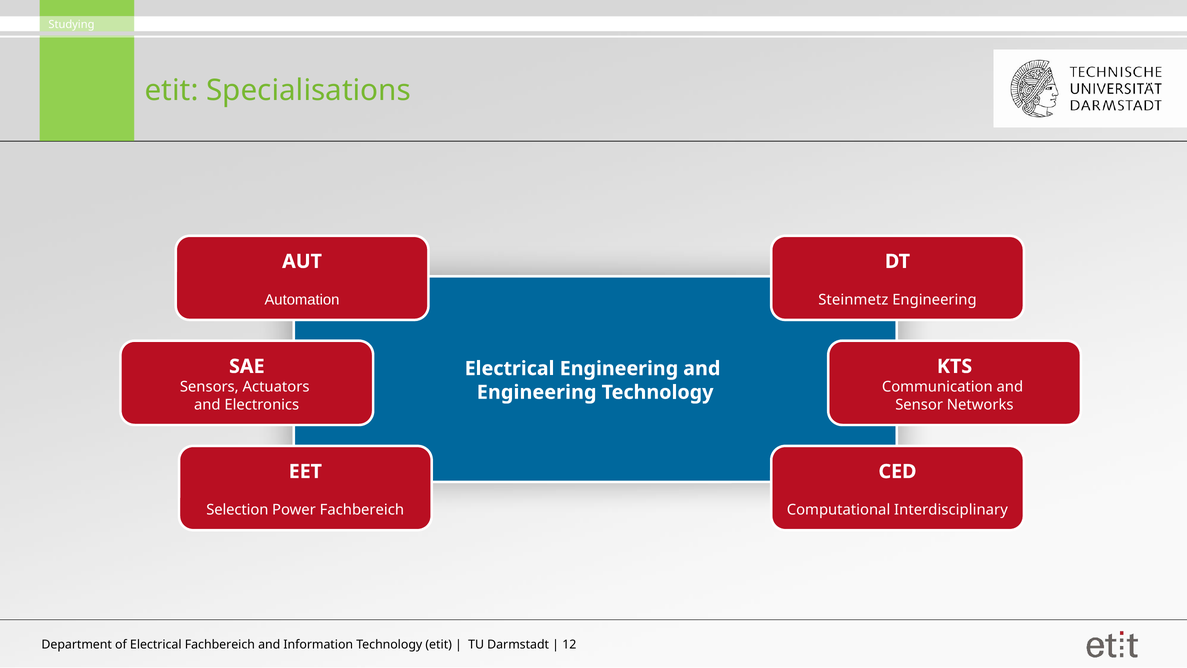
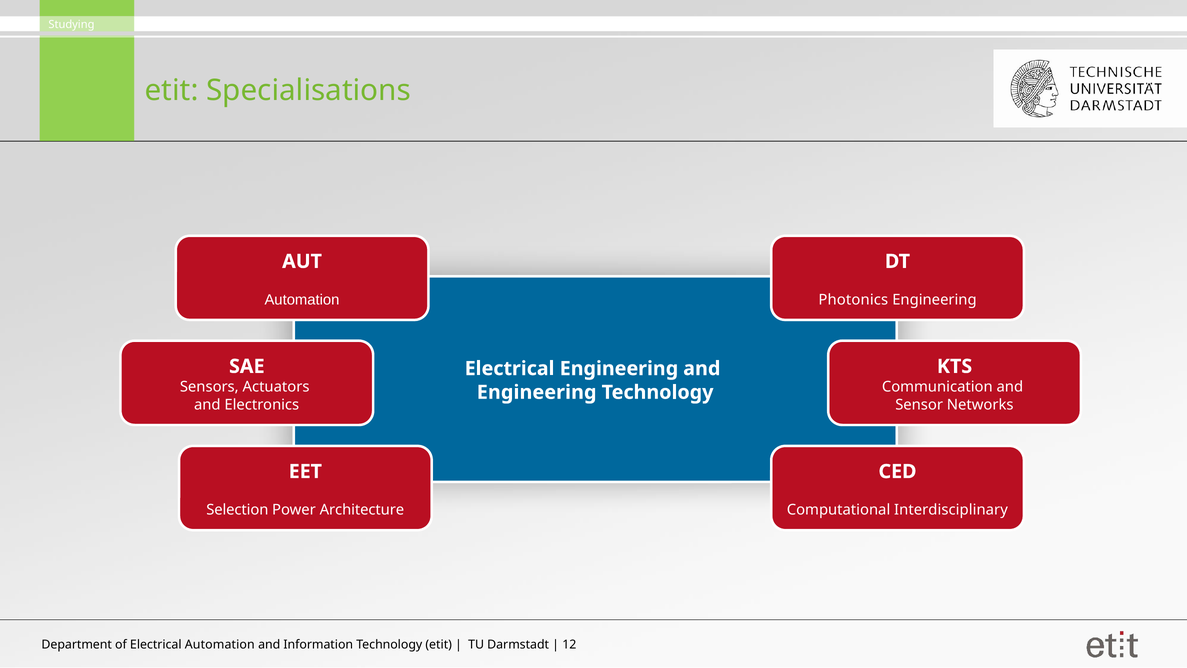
Steinmetz: Steinmetz -> Photonics
Power Fachbereich: Fachbereich -> Architecture
Electrical Fachbereich: Fachbereich -> Automation
